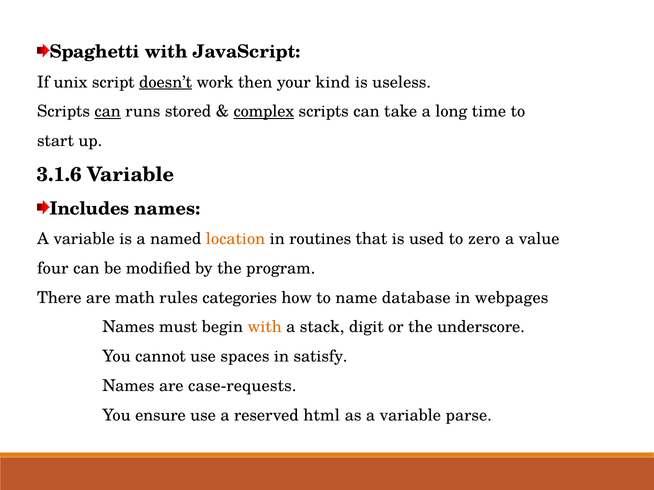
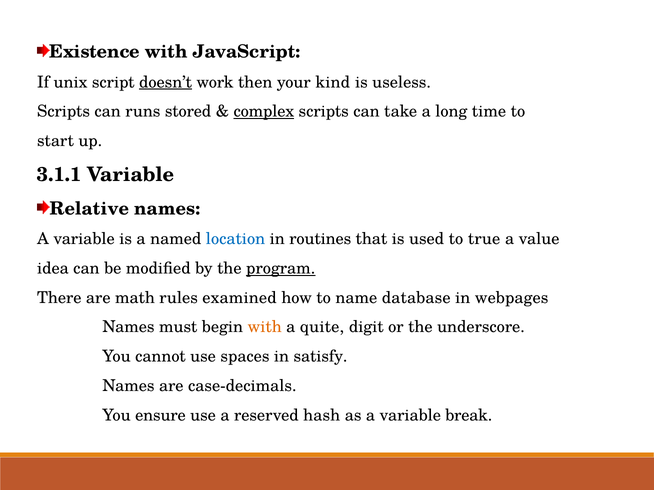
Spaghetti: Spaghetti -> Existence
can at (108, 112) underline: present -> none
3.1.6: 3.1.6 -> 3.1.1
Includes: Includes -> Relative
location colour: orange -> blue
zero: zero -> true
four: four -> idea
program underline: none -> present
categories: categories -> examined
stack: stack -> quite
case-requests: case-requests -> case-decimals
html: html -> hash
parse: parse -> break
